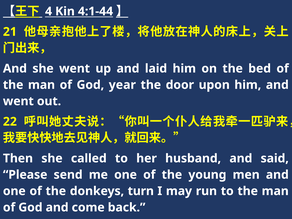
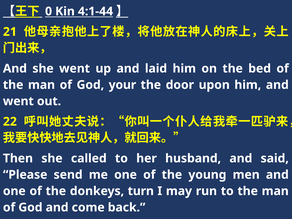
4: 4 -> 0
year: year -> your
